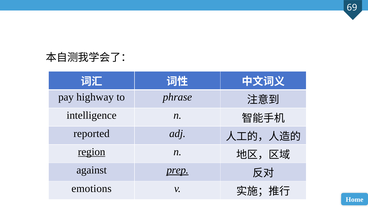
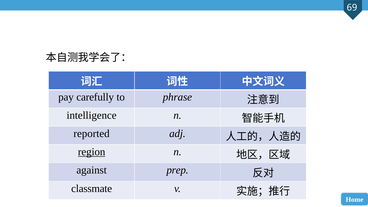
highway: highway -> carefully
prep underline: present -> none
emotions: emotions -> classmate
